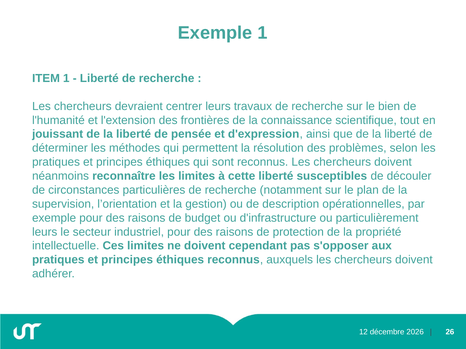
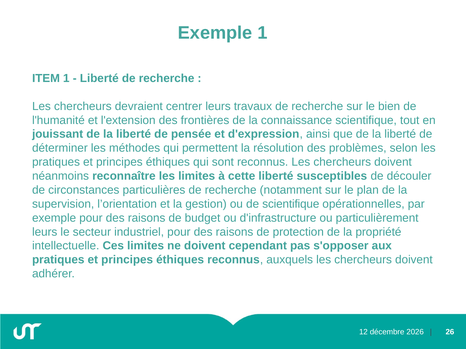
de description: description -> scientifique
